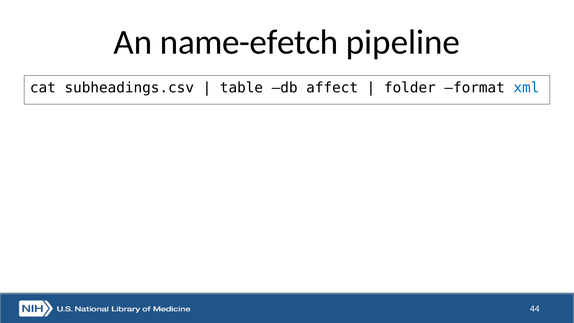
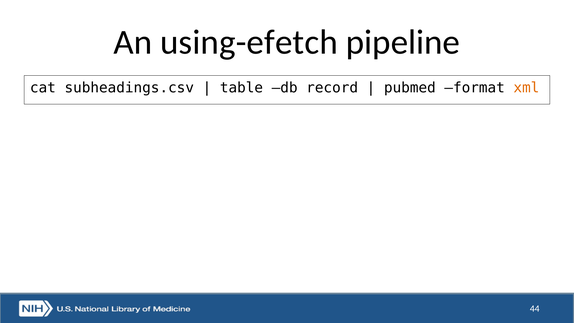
name-efetch: name-efetch -> using-efetch
affect: affect -> record
folder: folder -> pubmed
xml colour: blue -> orange
